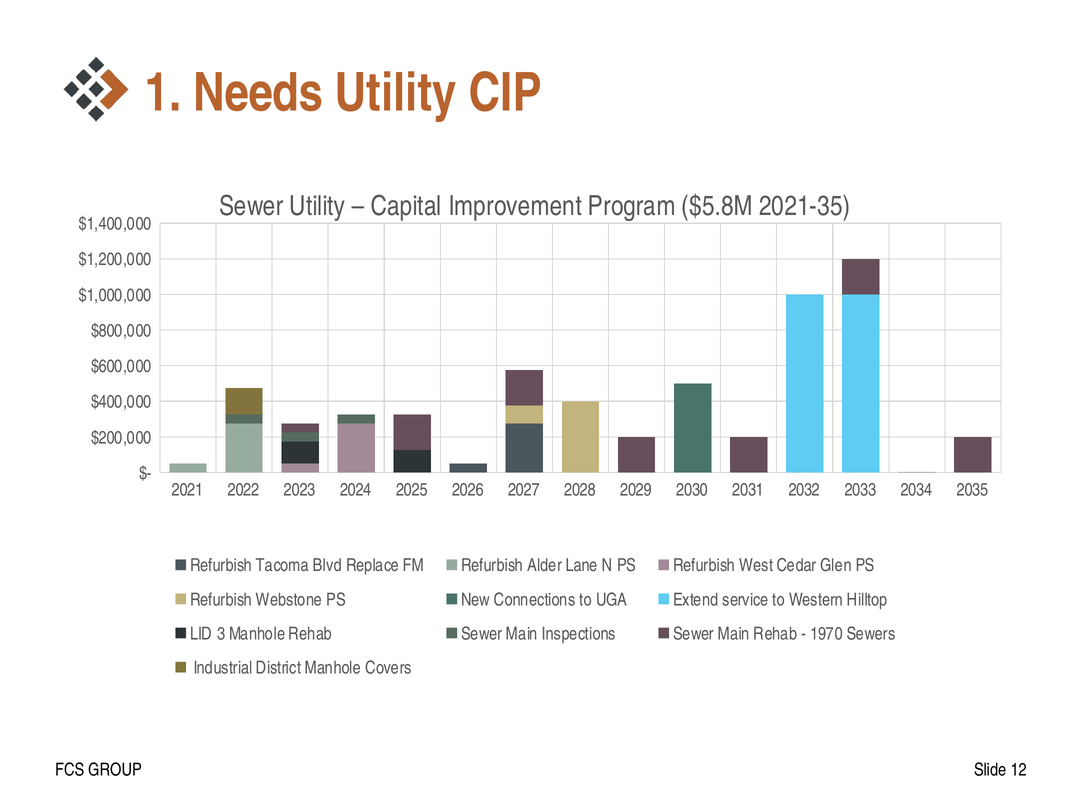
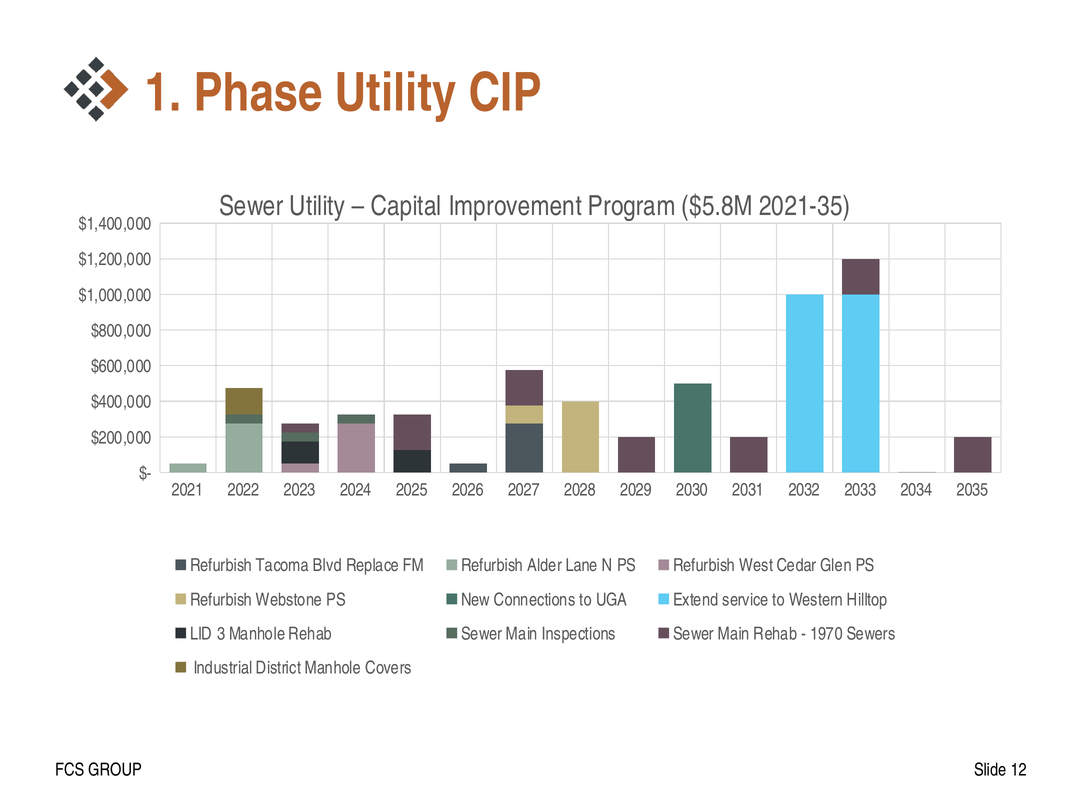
Needs: Needs -> Phase
